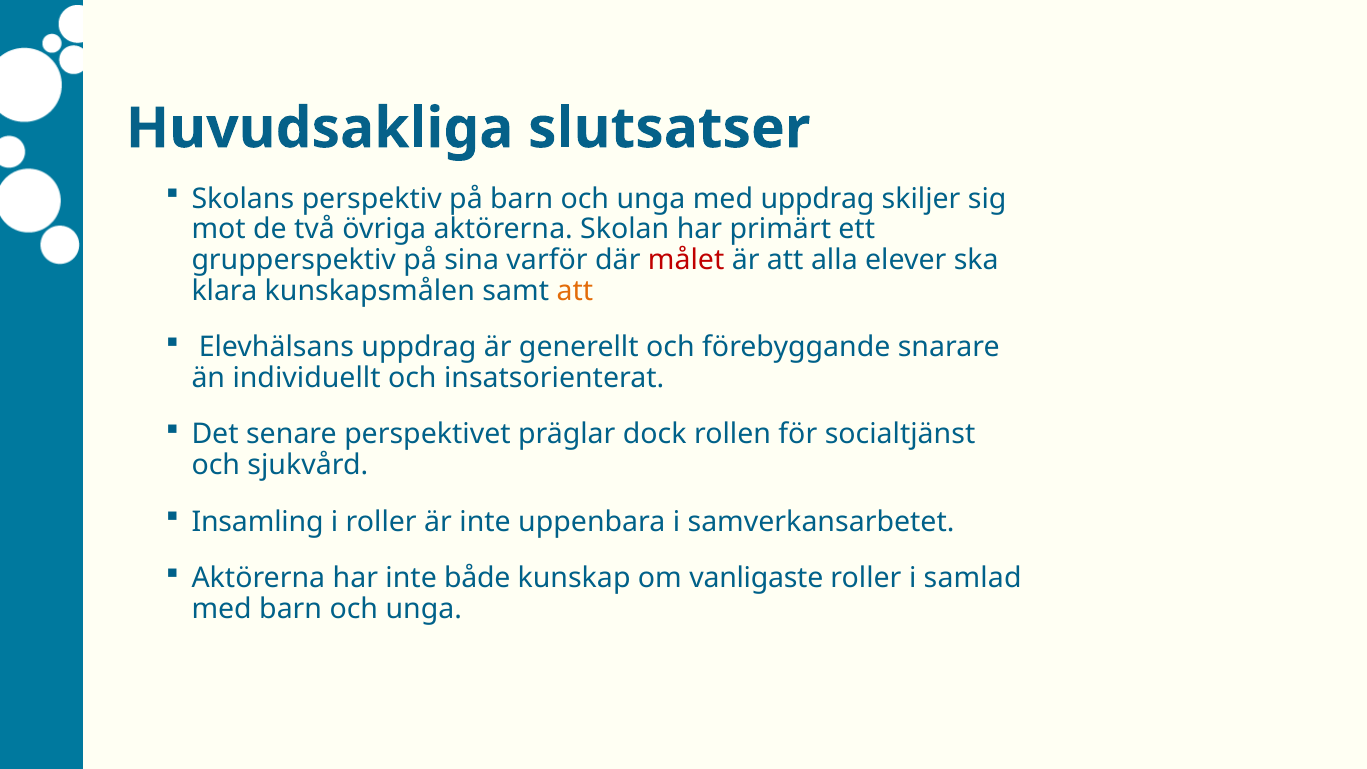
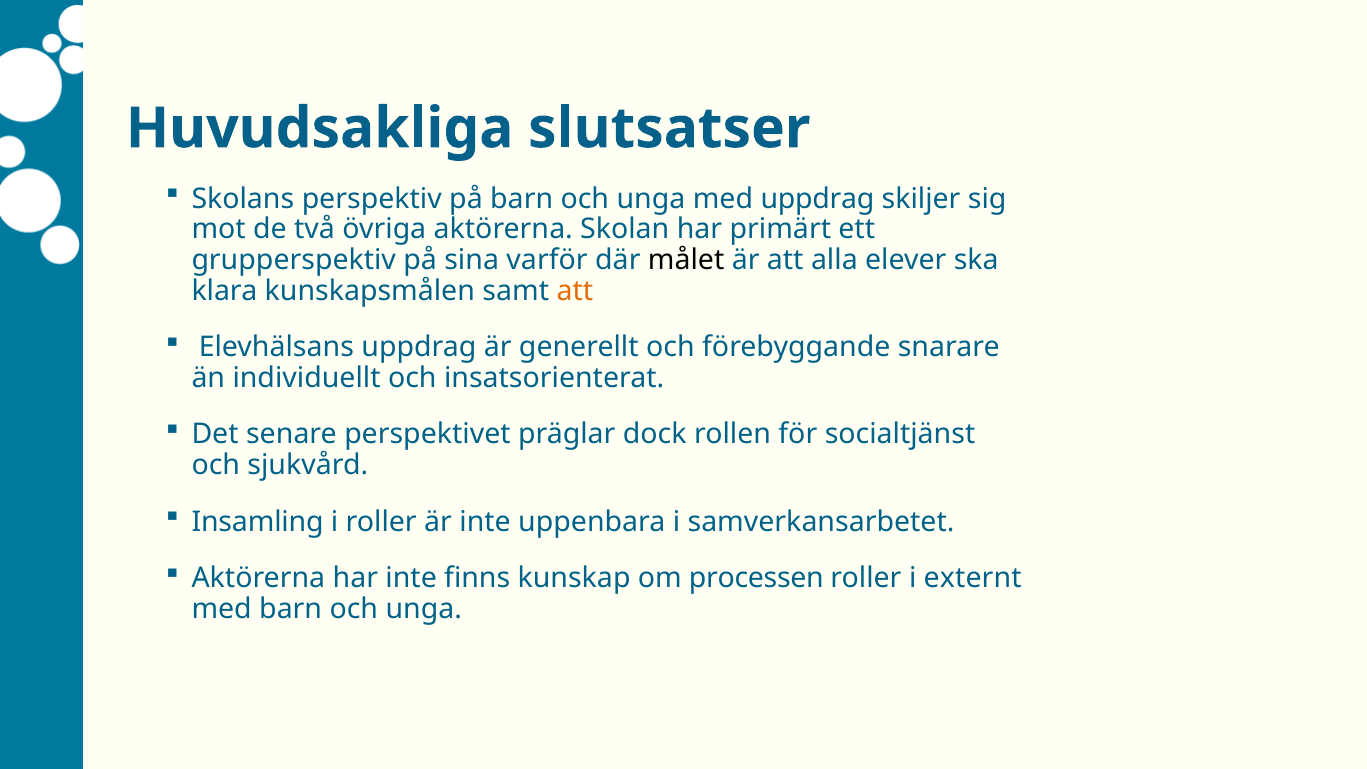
målet colour: red -> black
både: både -> finns
vanligaste: vanligaste -> processen
samlad: samlad -> externt
